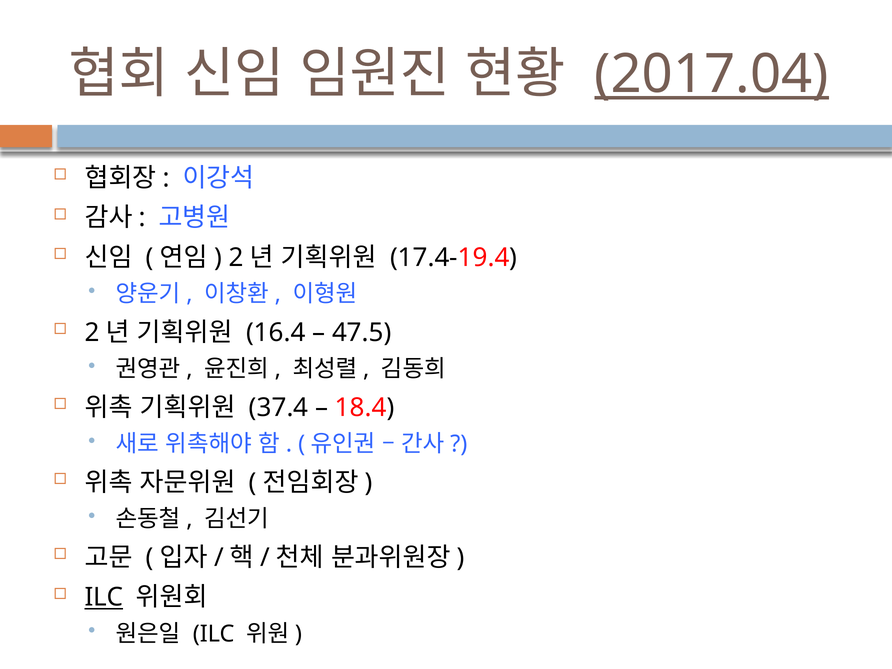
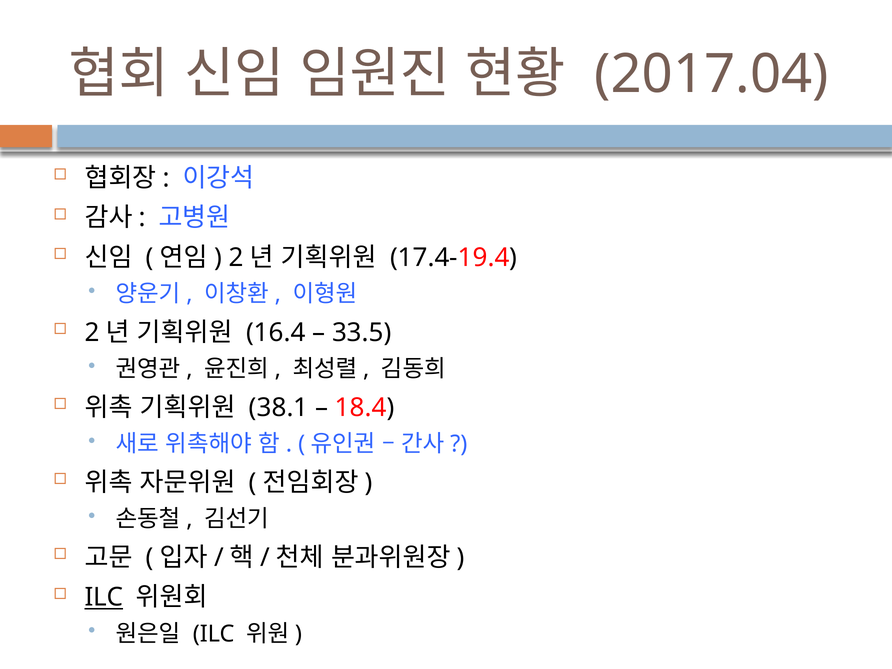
2017.04 underline: present -> none
47.5: 47.5 -> 33.5
37.4: 37.4 -> 38.1
